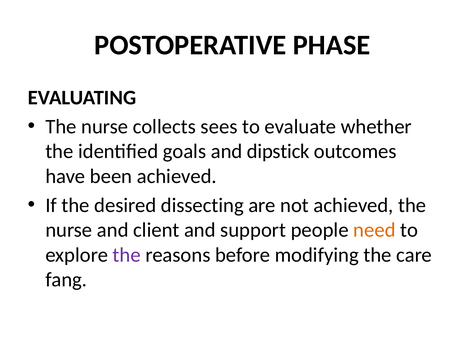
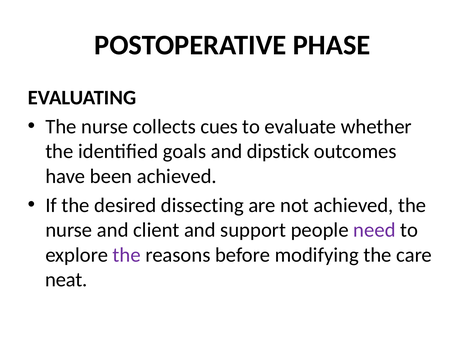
sees: sees -> cues
need colour: orange -> purple
fang: fang -> neat
